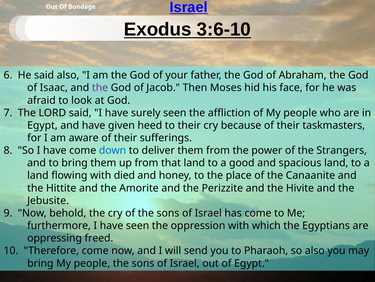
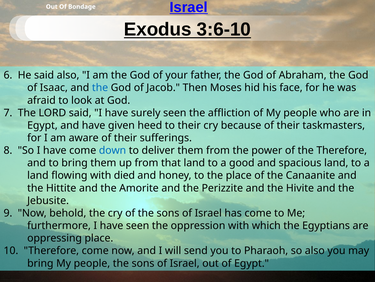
the at (100, 88) colour: purple -> blue
the Strangers: Strangers -> Therefore
oppressing freed: freed -> place
